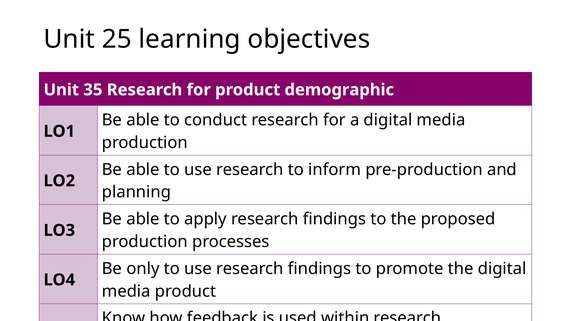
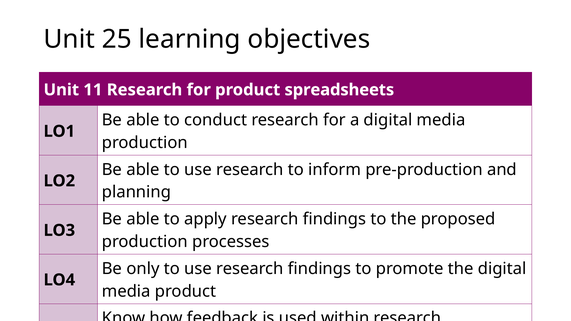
35: 35 -> 11
demographic: demographic -> spreadsheets
